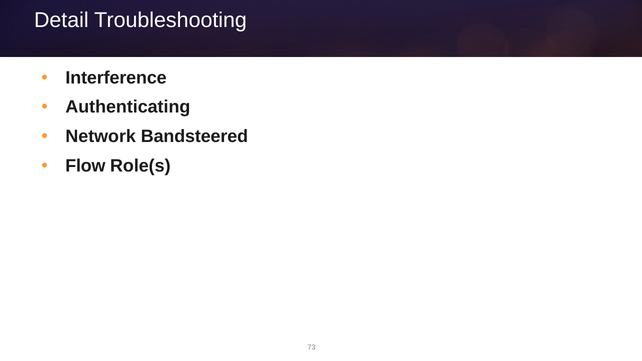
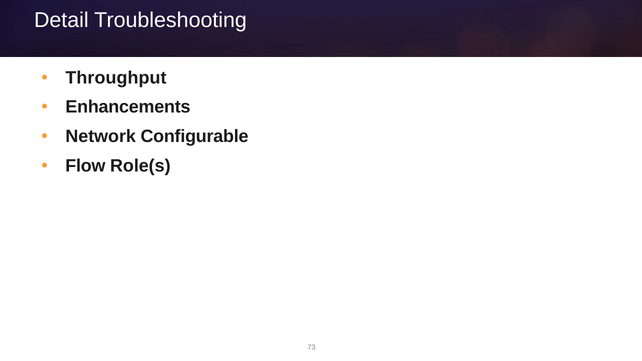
Interference: Interference -> Throughput
Authenticating: Authenticating -> Enhancements
Bandsteered: Bandsteered -> Configurable
